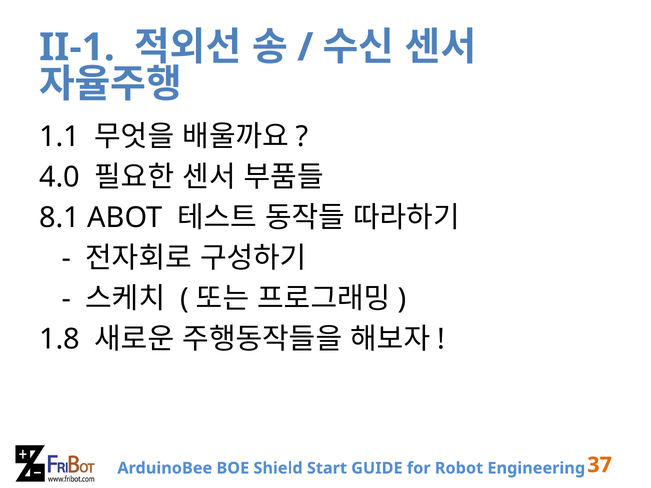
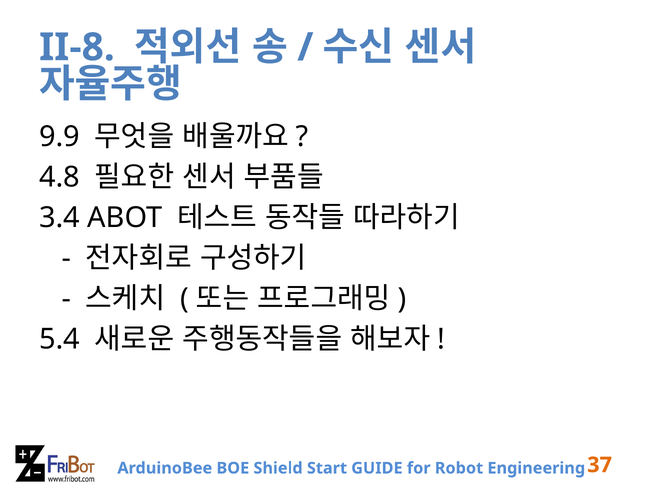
II-1: II-1 -> II-8
1.1: 1.1 -> 9.9
4.0: 4.0 -> 4.8
8.1: 8.1 -> 3.4
1.8: 1.8 -> 5.4
